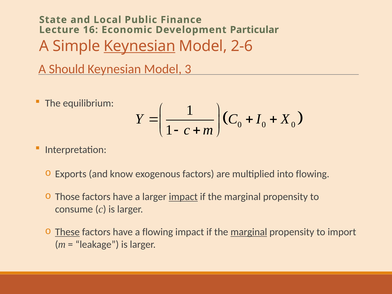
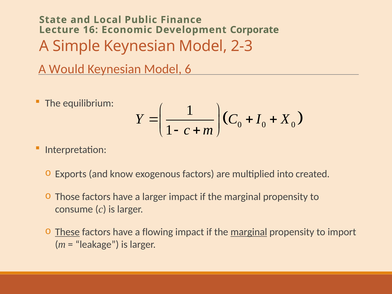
Particular: Particular -> Corporate
Keynesian at (140, 46) underline: present -> none
2-6: 2-6 -> 2-3
Should: Should -> Would
3: 3 -> 6
into flowing: flowing -> created
impact at (183, 197) underline: present -> none
